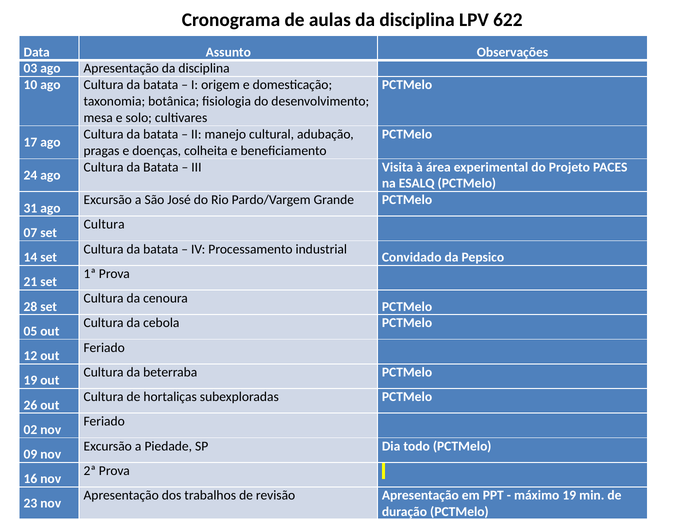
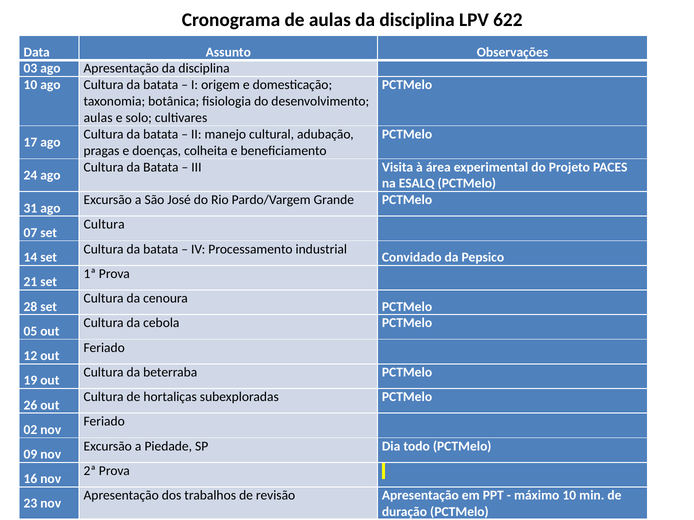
mesa at (98, 118): mesa -> aulas
máximo 19: 19 -> 10
